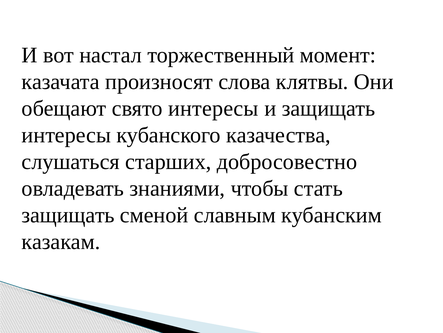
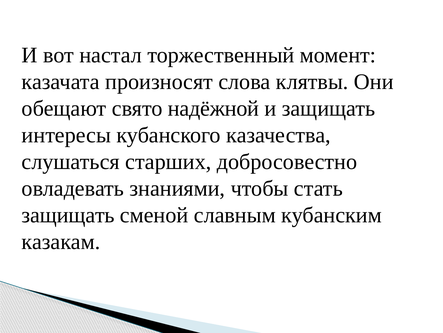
свято интересы: интересы -> надёжной
